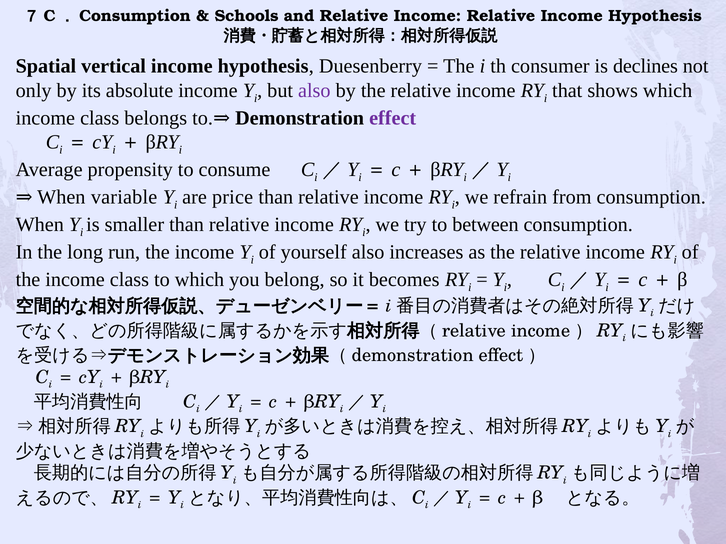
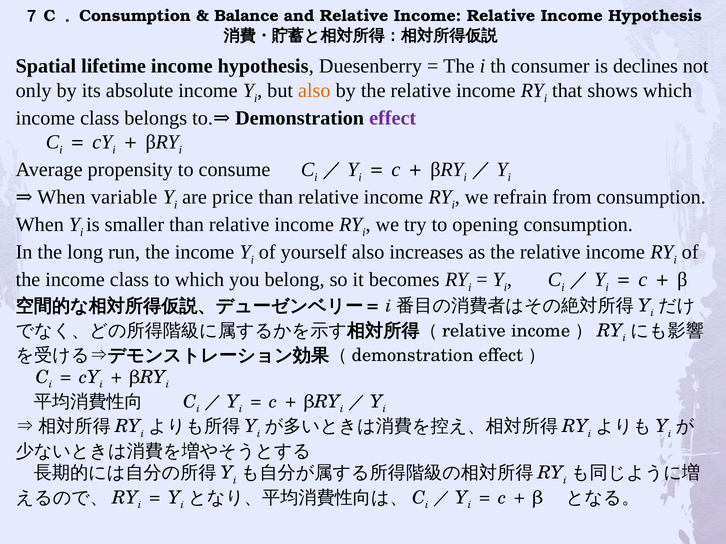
Schools: Schools -> Balance
vertical: vertical -> lifetime
also at (314, 91) colour: purple -> orange
between: between -> opening
